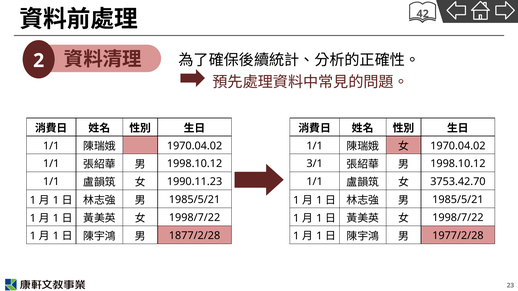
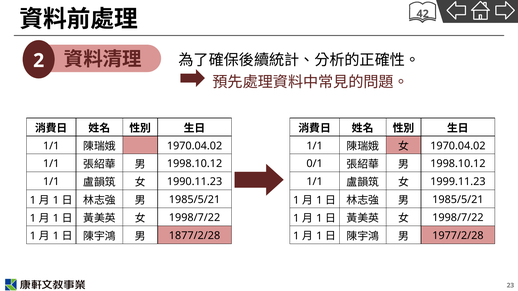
3/1: 3/1 -> 0/1
3753.42.70: 3753.42.70 -> 1999.11.23
